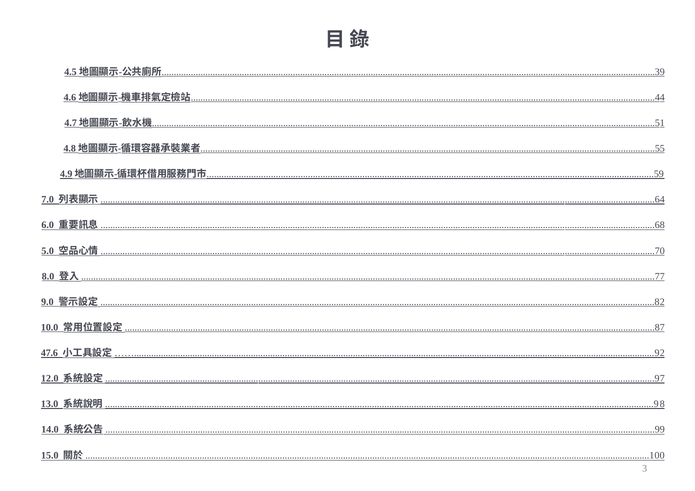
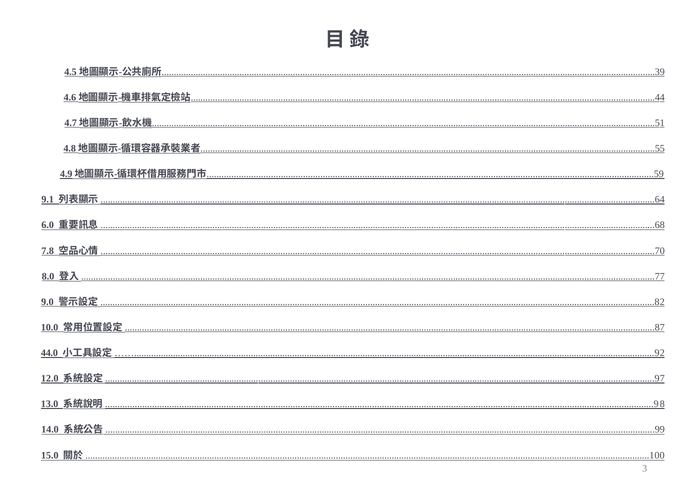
7.0: 7.0 -> 9.1
5.0: 5.0 -> 7.8
47.6: 47.6 -> 44.0
